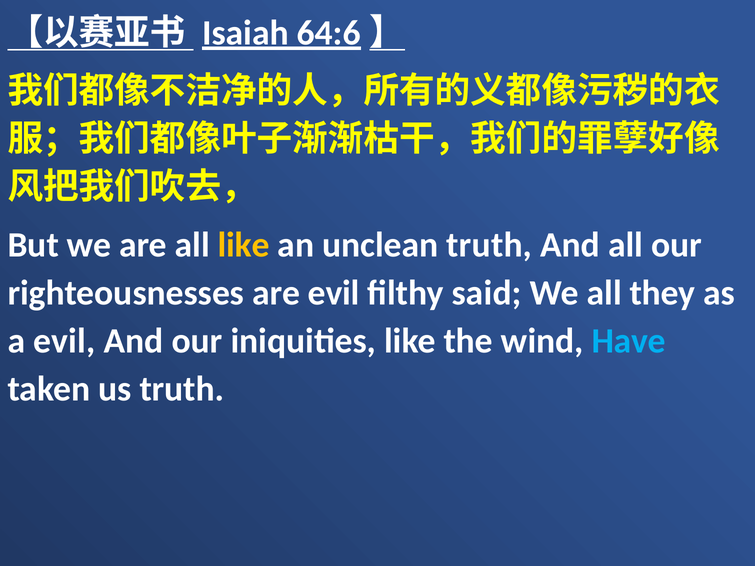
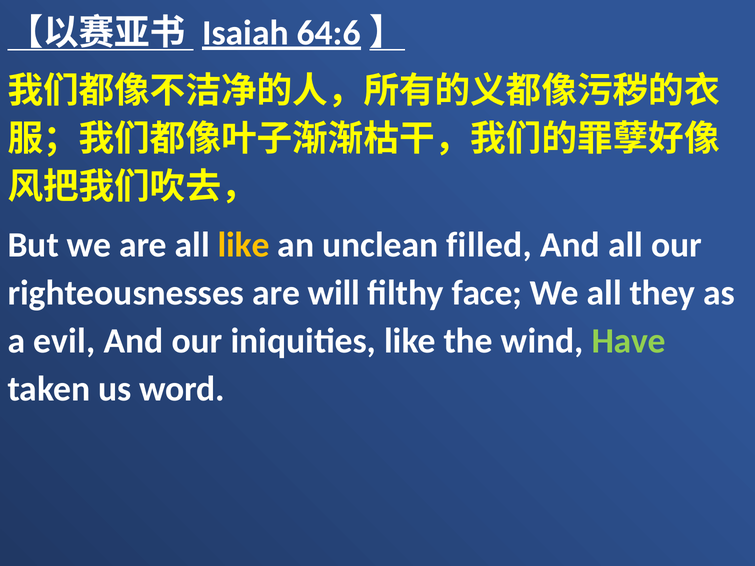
unclean truth: truth -> filled
are evil: evil -> will
said: said -> face
Have colour: light blue -> light green
us truth: truth -> word
